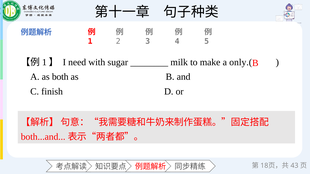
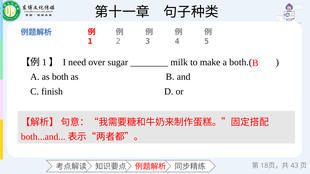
with: with -> over
only.(: only.( -> both.(
